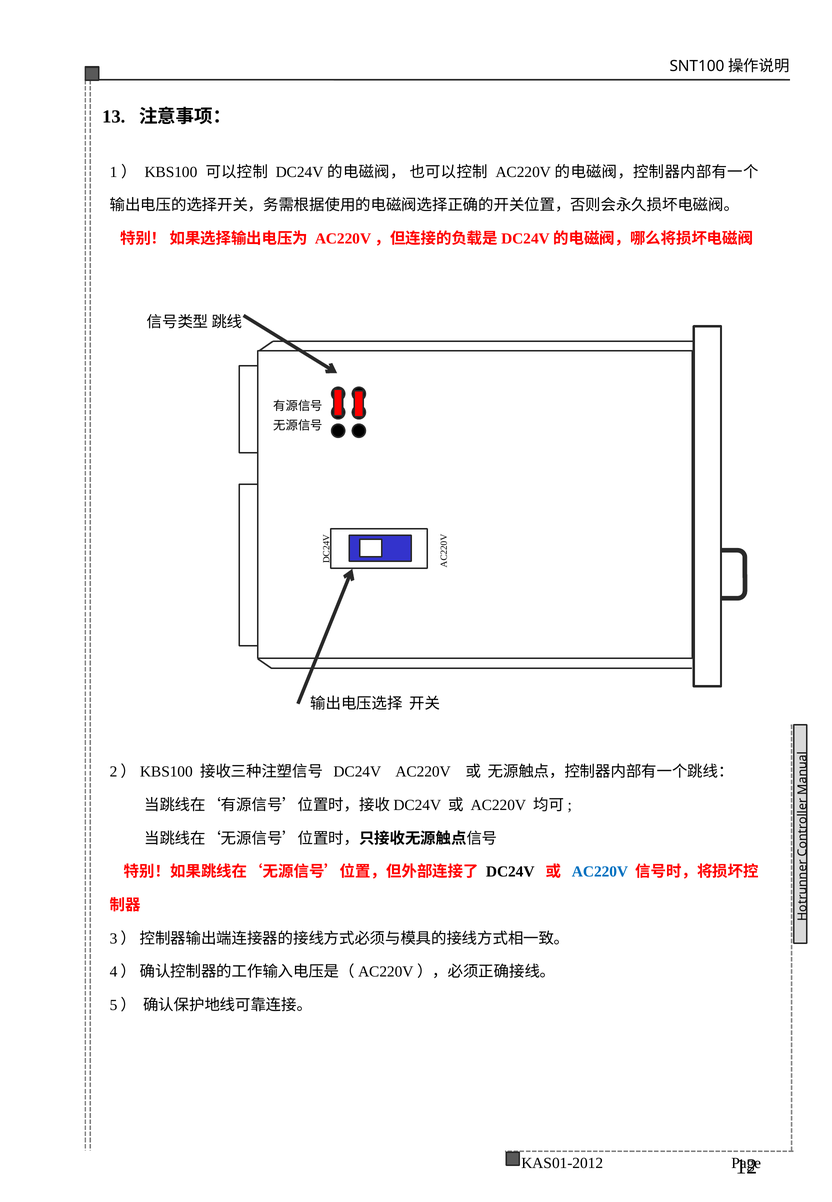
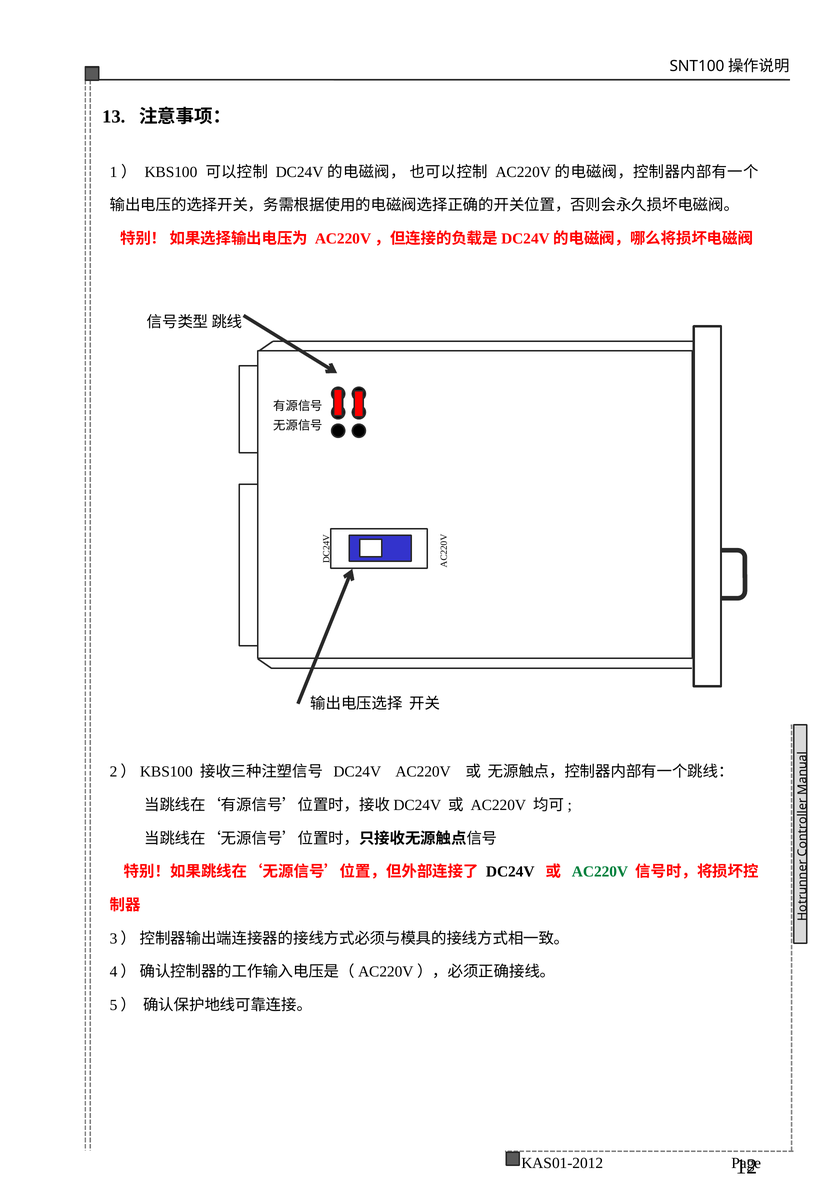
AC220V at (600, 872) colour: blue -> green
